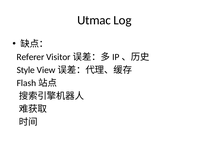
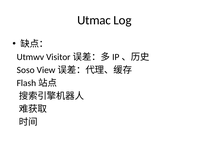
Referer: Referer -> Utmwv
Style: Style -> Soso
